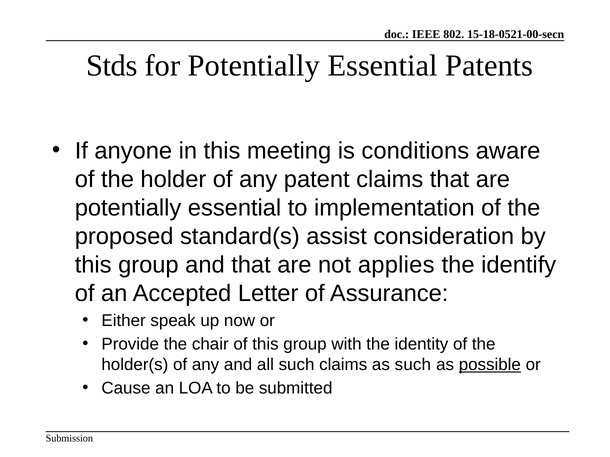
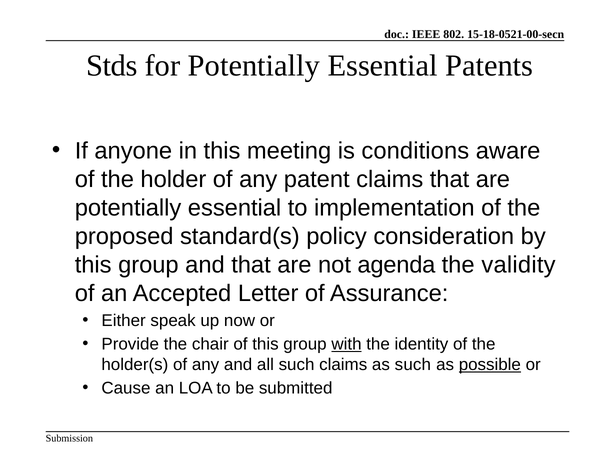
assist: assist -> policy
applies: applies -> agenda
identify: identify -> validity
with underline: none -> present
